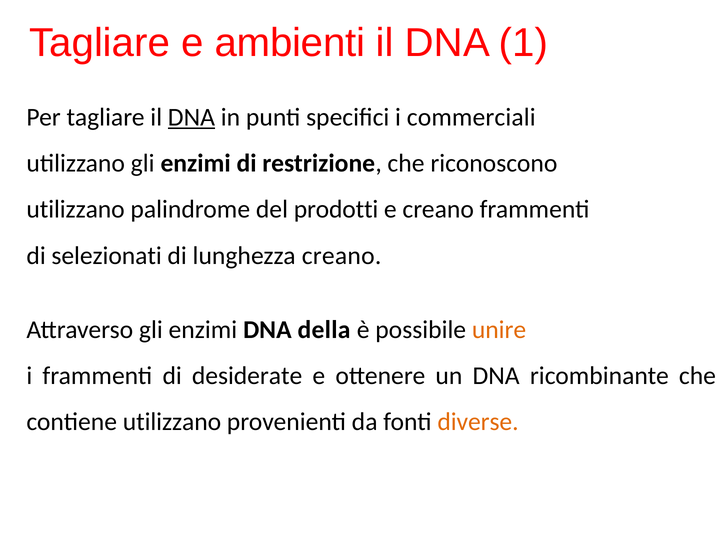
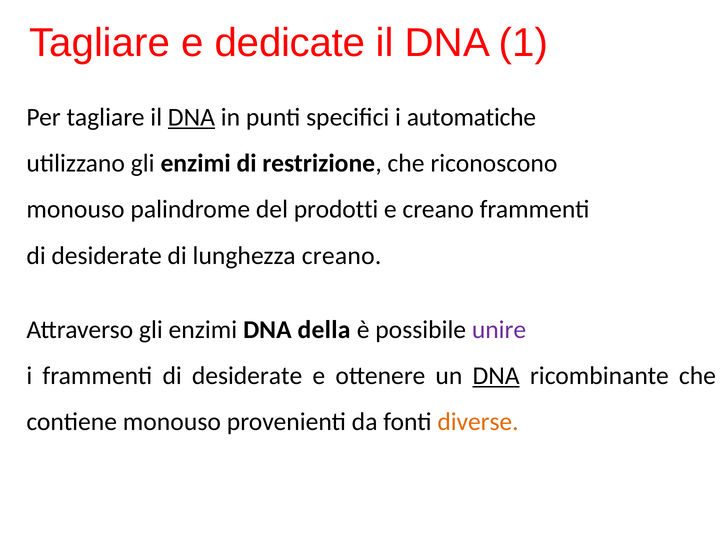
ambienti: ambienti -> dedicate
commerciali: commerciali -> automatiche
utilizzano at (76, 209): utilizzano -> monouso
selezionati at (107, 255): selezionati -> desiderate
unire colour: orange -> purple
DNA at (496, 375) underline: none -> present
contiene utilizzano: utilizzano -> monouso
